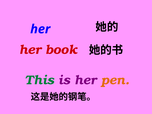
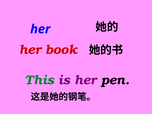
pen colour: orange -> black
